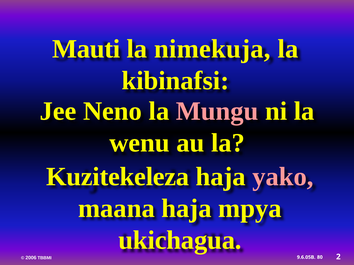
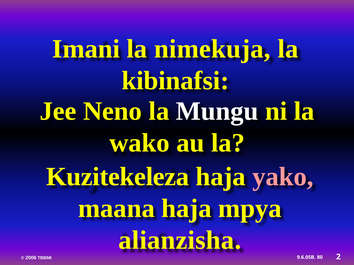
Mauti: Mauti -> Imani
Mungu colour: pink -> white
wenu: wenu -> wako
ukichagua: ukichagua -> alianzisha
